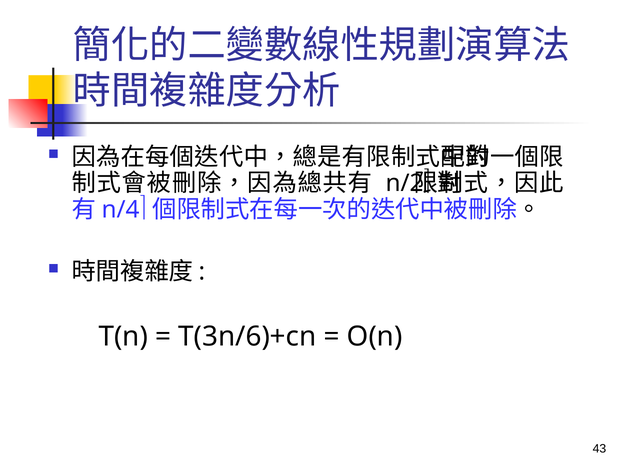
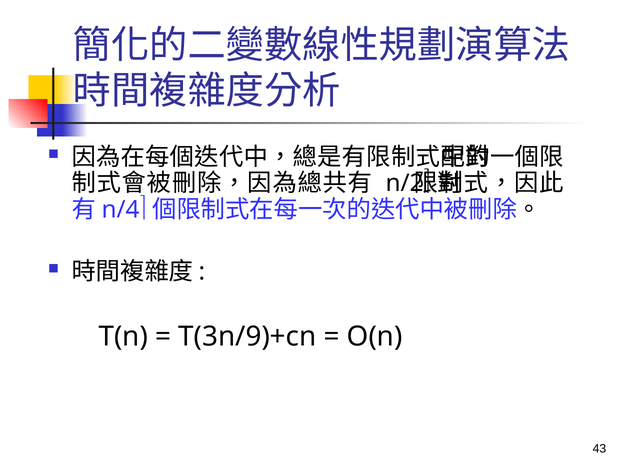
T(3n/6)+cn: T(3n/6)+cn -> T(3n/9)+cn
